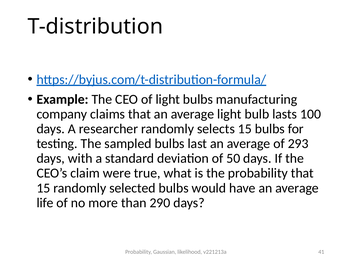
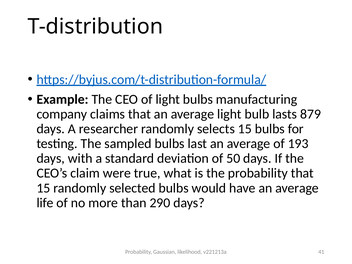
100: 100 -> 879
293: 293 -> 193
